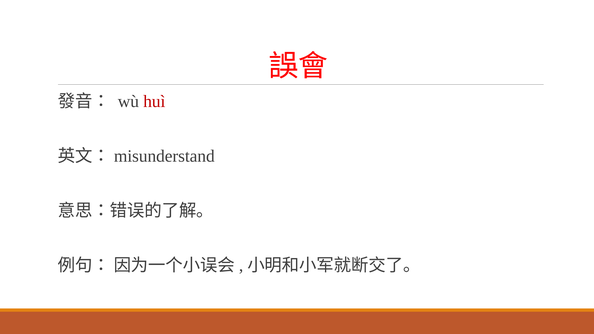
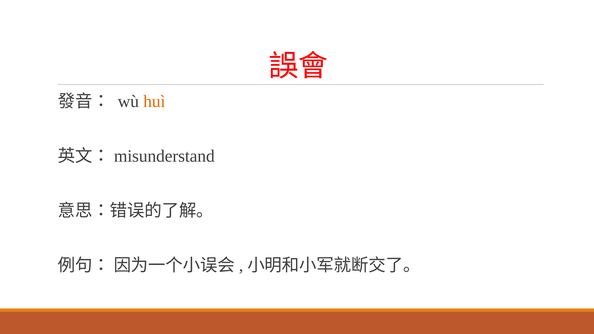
huì colour: red -> orange
